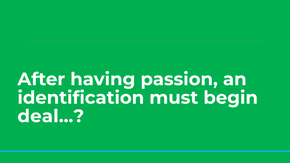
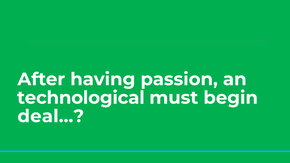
identification: identification -> technological
